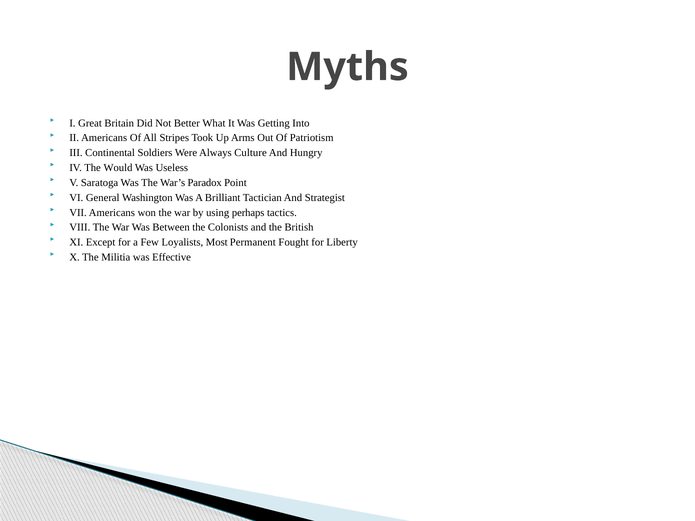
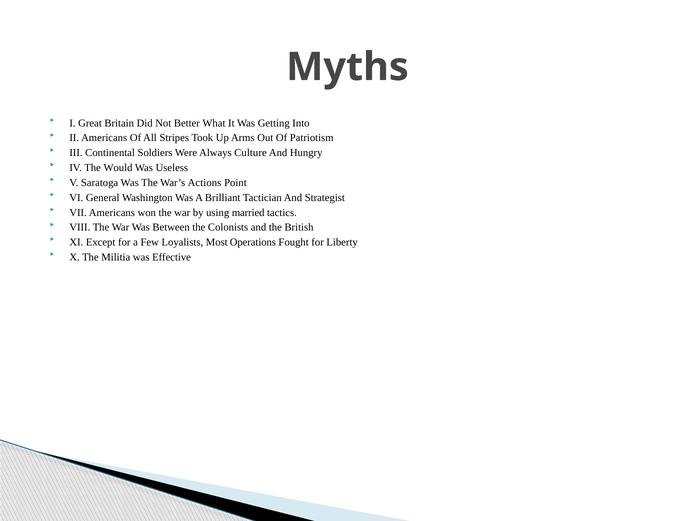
Paradox: Paradox -> Actions
perhaps: perhaps -> married
Permanent: Permanent -> Operations
